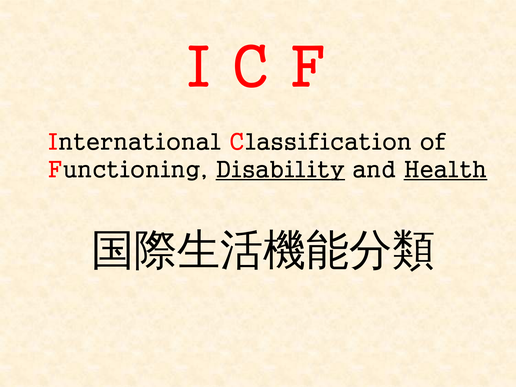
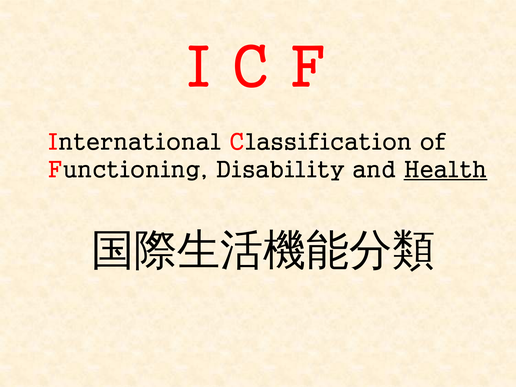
Disability underline: present -> none
